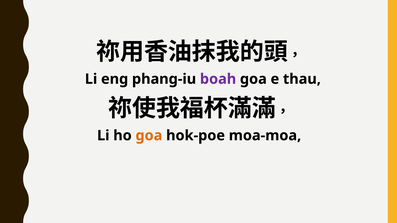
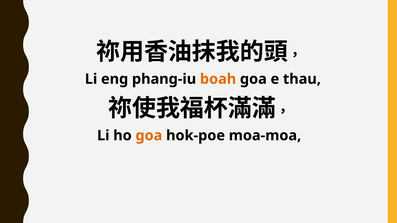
boah colour: purple -> orange
